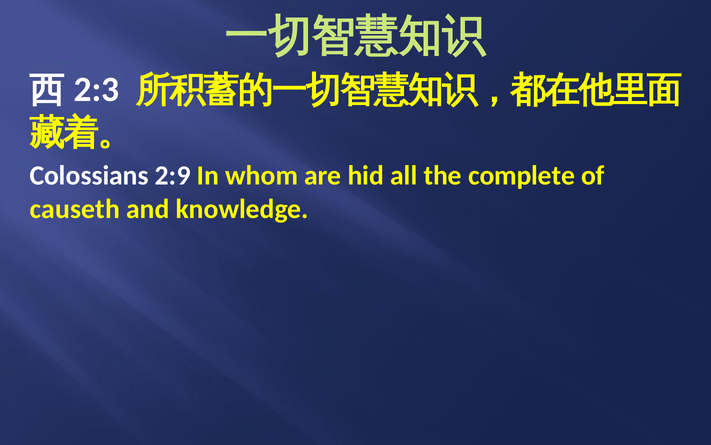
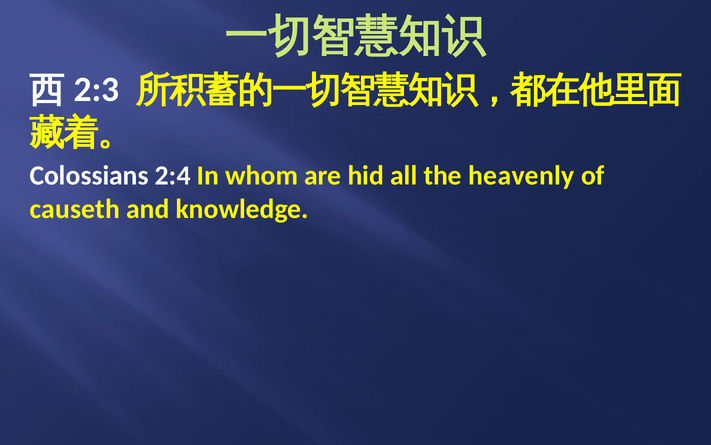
2:9: 2:9 -> 2:4
complete: complete -> heavenly
